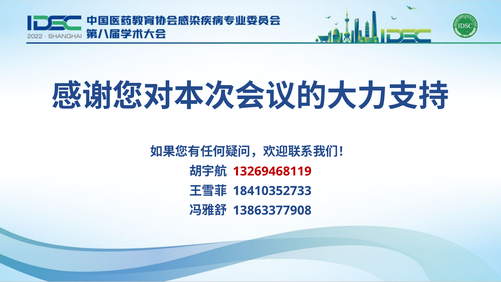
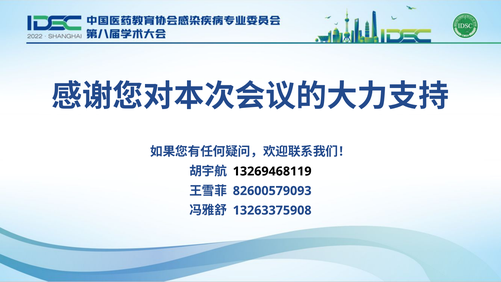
13269468119 colour: red -> black
18410352733: 18410352733 -> 82600579093
13863377908: 13863377908 -> 13263375908
